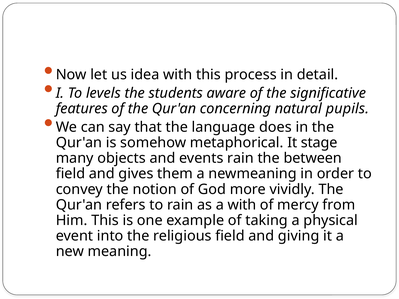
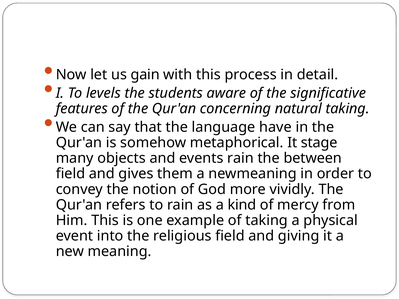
idea: idea -> gain
natural pupils: pupils -> taking
does: does -> have
a with: with -> kind
